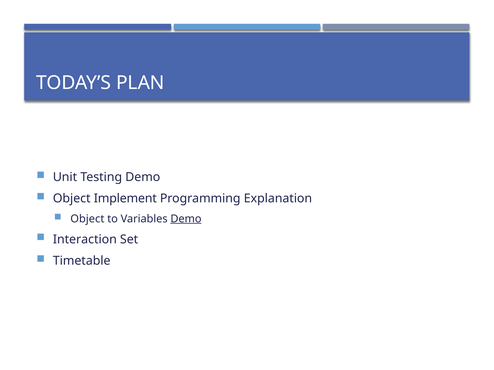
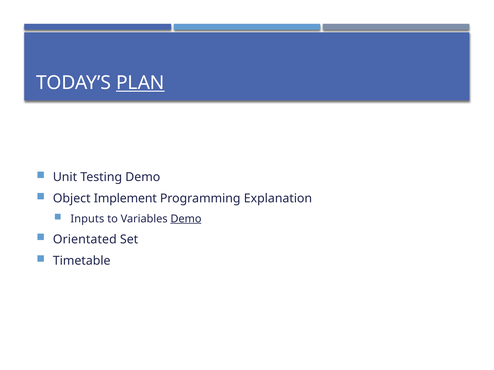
PLAN underline: none -> present
Object at (87, 219): Object -> Inputs
Interaction: Interaction -> Orientated
